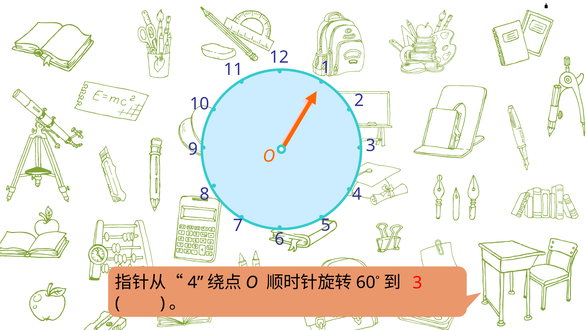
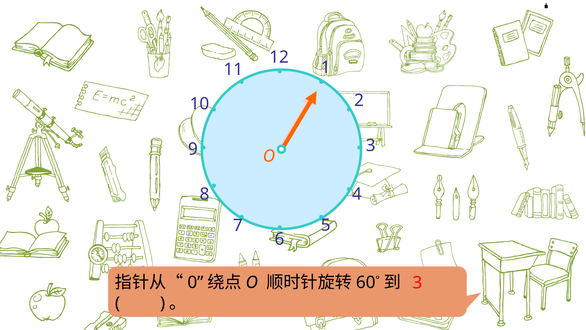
4 at (195, 282): 4 -> 0
